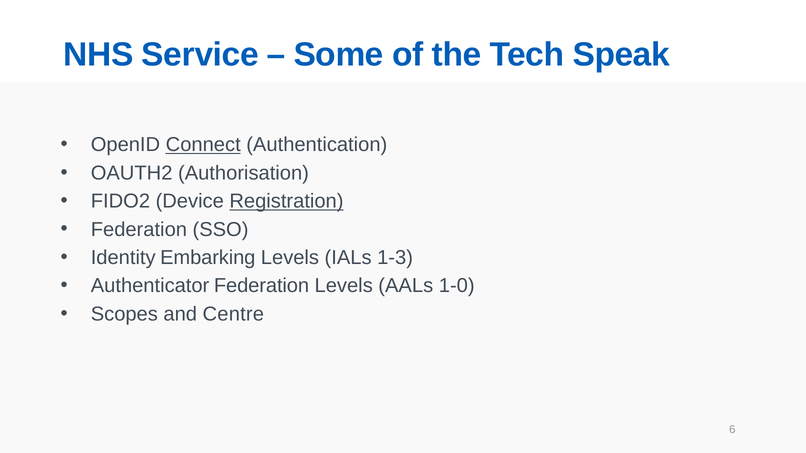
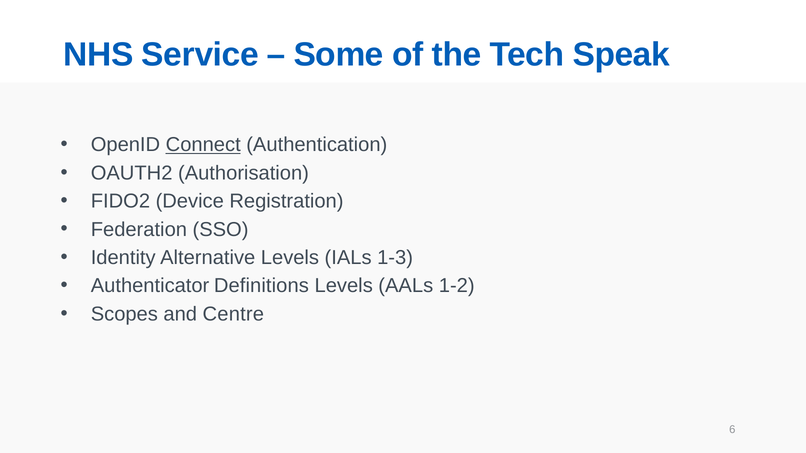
Registration underline: present -> none
Embarking: Embarking -> Alternative
Authenticator Federation: Federation -> Definitions
1-0: 1-0 -> 1-2
